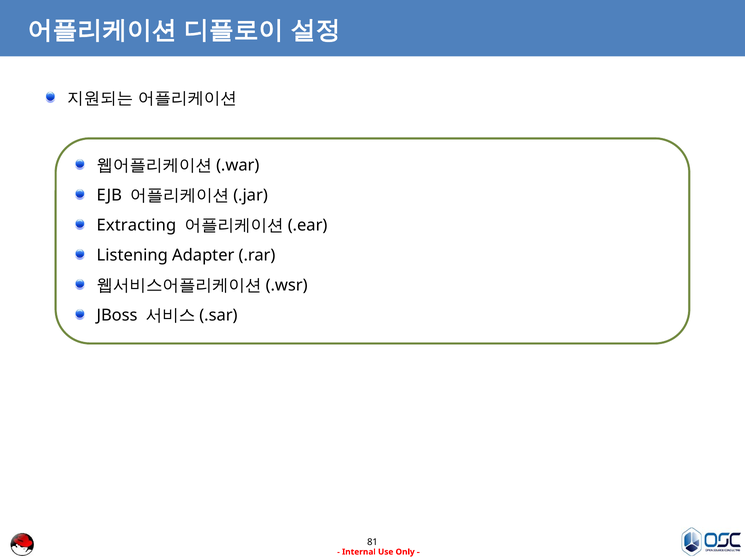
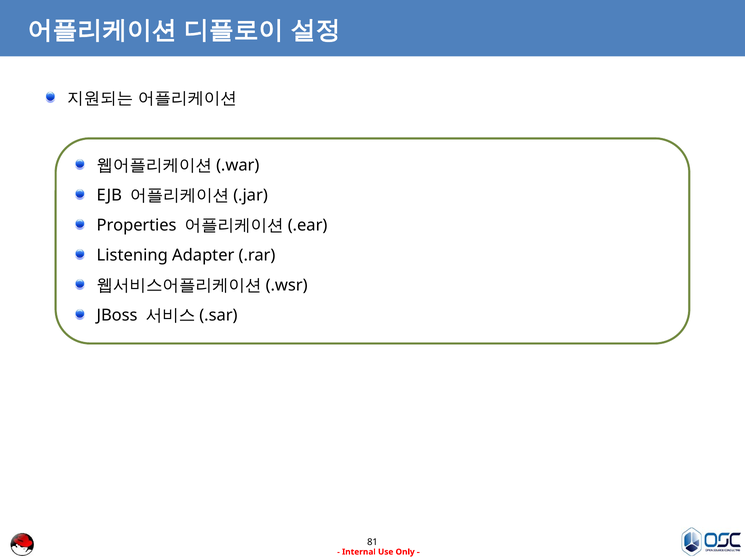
Extracting: Extracting -> Properties
